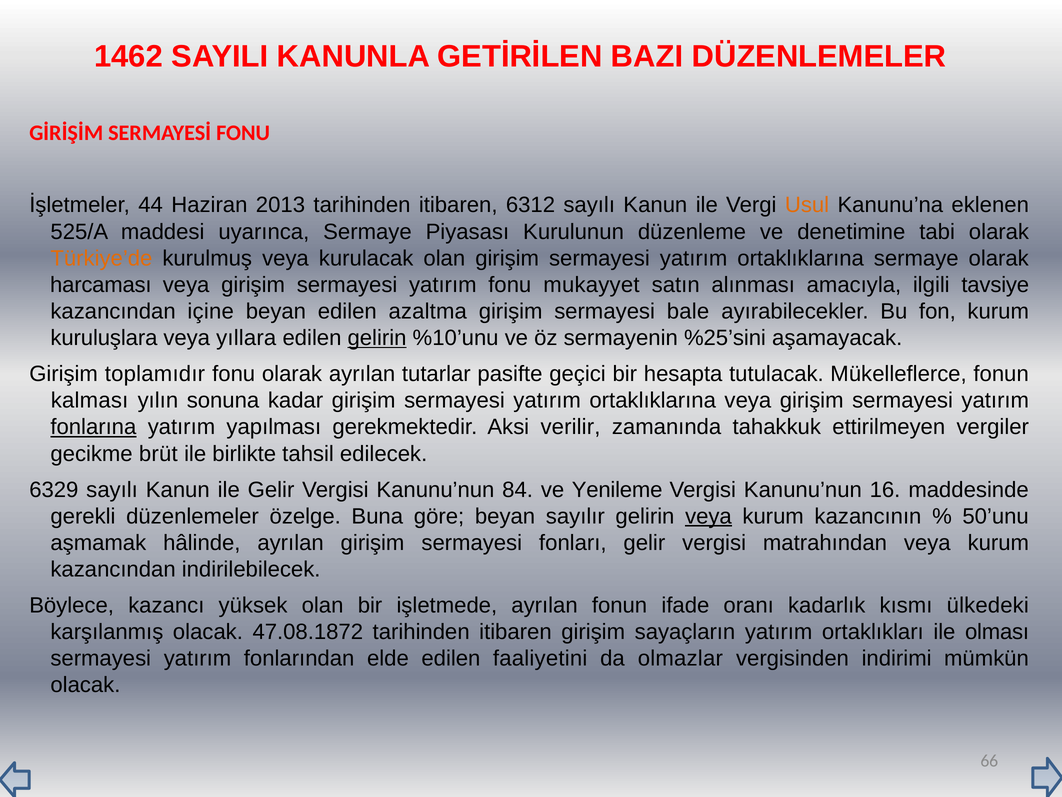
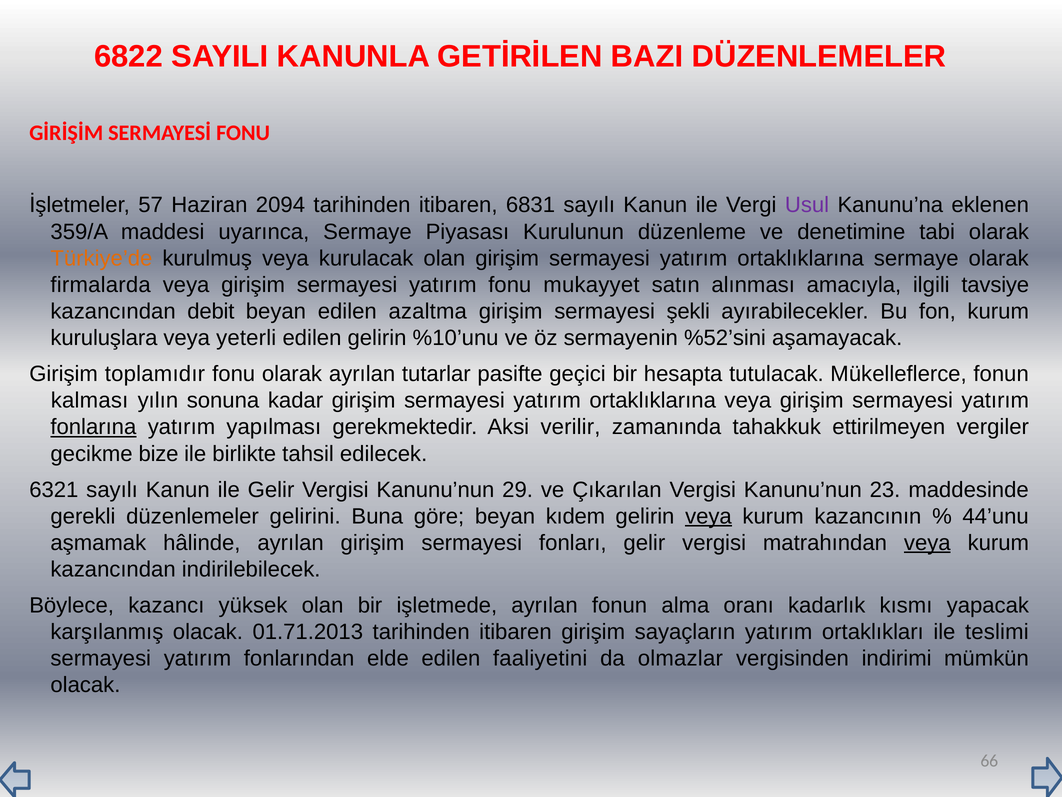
1462: 1462 -> 6822
44: 44 -> 57
2013: 2013 -> 2094
6312: 6312 -> 6831
Usul colour: orange -> purple
525/A: 525/A -> 359/A
harcaması: harcaması -> firmalarda
içine: içine -> debit
bale: bale -> şekli
yıllara: yıllara -> yeterli
gelirin at (377, 338) underline: present -> none
%25’sini: %25’sini -> %52’sini
brüt: brüt -> bize
6329: 6329 -> 6321
84: 84 -> 29
Yenileme: Yenileme -> Çıkarılan
16: 16 -> 23
özelge: özelge -> gelirini
sayılır: sayılır -> kıdem
50’unu: 50’unu -> 44’unu
veya at (927, 543) underline: none -> present
ifade: ifade -> alma
ülkedeki: ülkedeki -> yapacak
47.08.1872: 47.08.1872 -> 01.71.2013
olması: olması -> teslimi
